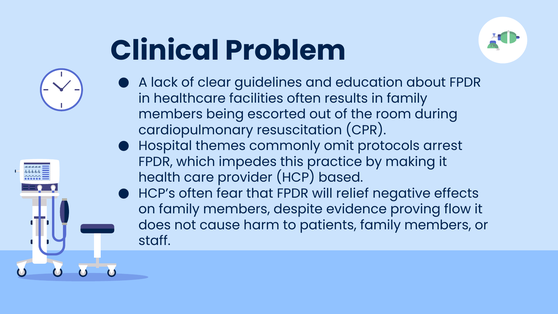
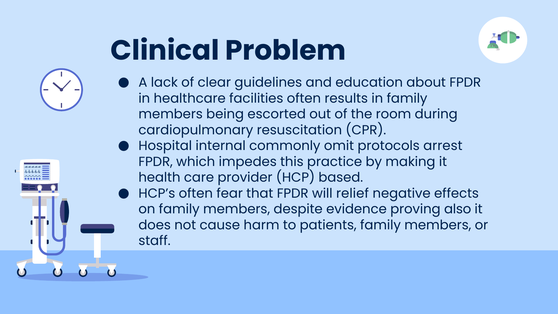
themes: themes -> internal
flow: flow -> also
